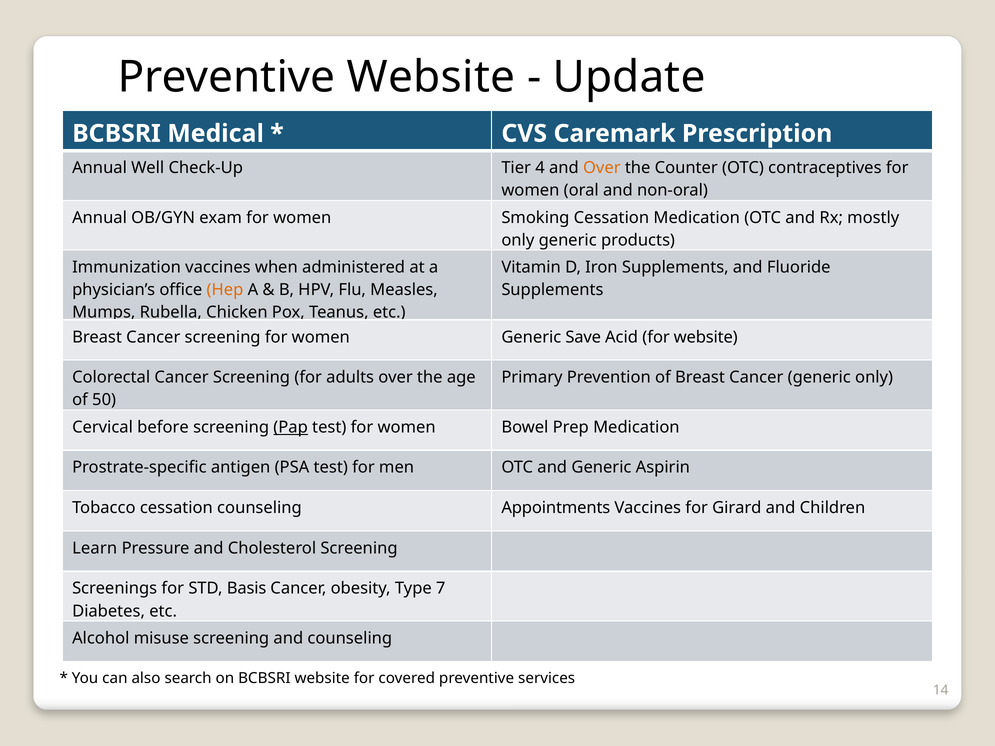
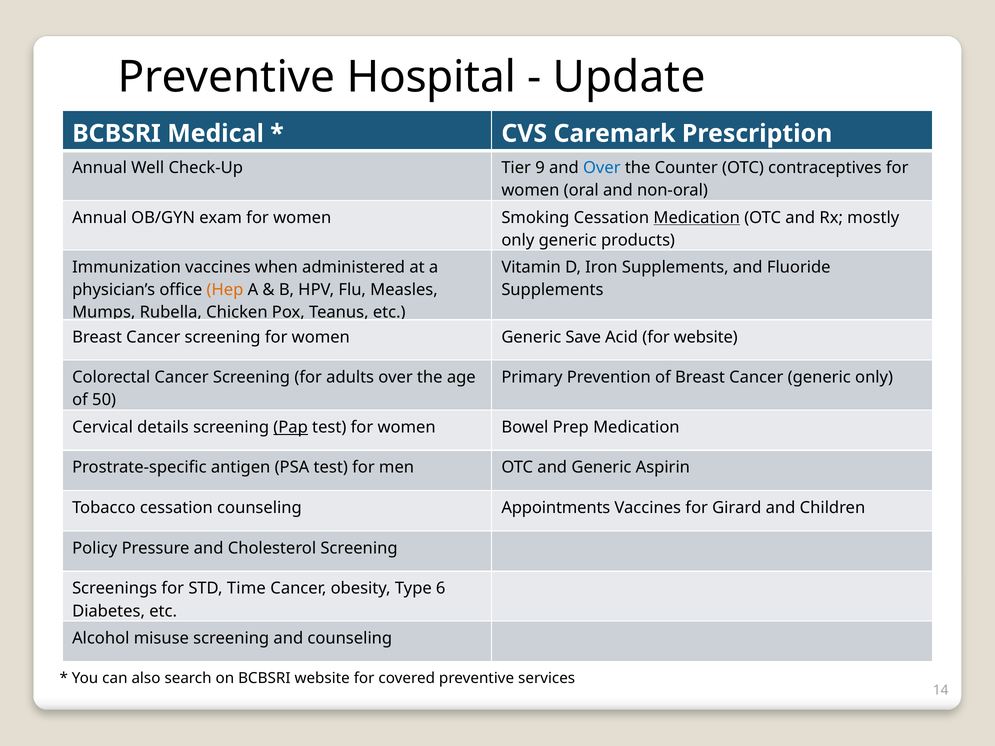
Preventive Website: Website -> Hospital
4: 4 -> 9
Over at (602, 168) colour: orange -> blue
Medication at (697, 218) underline: none -> present
before: before -> details
Learn: Learn -> Policy
Basis: Basis -> Time
7: 7 -> 6
